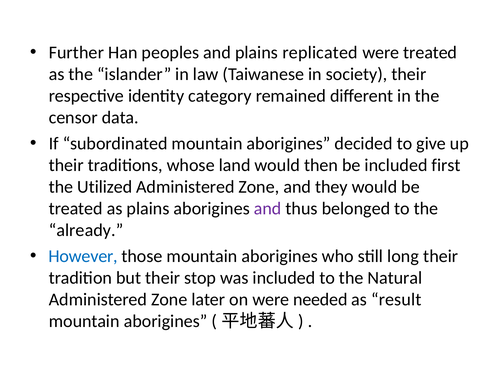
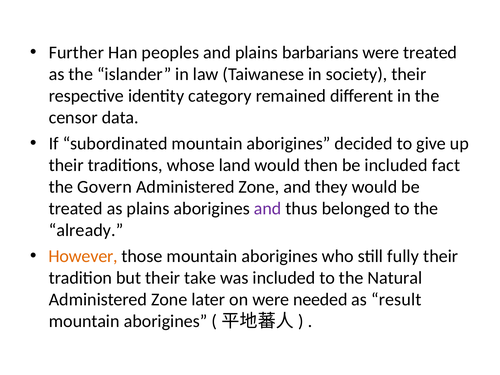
replicated: replicated -> barbarians
first: first -> fact
Utilized: Utilized -> Govern
However colour: blue -> orange
long: long -> fully
stop: stop -> take
